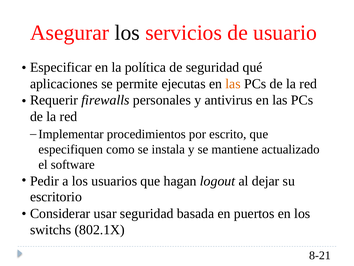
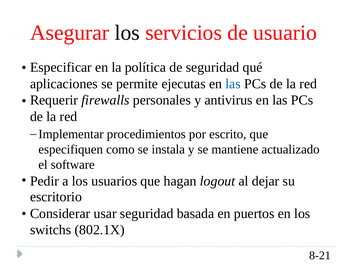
las at (233, 84) colour: orange -> blue
